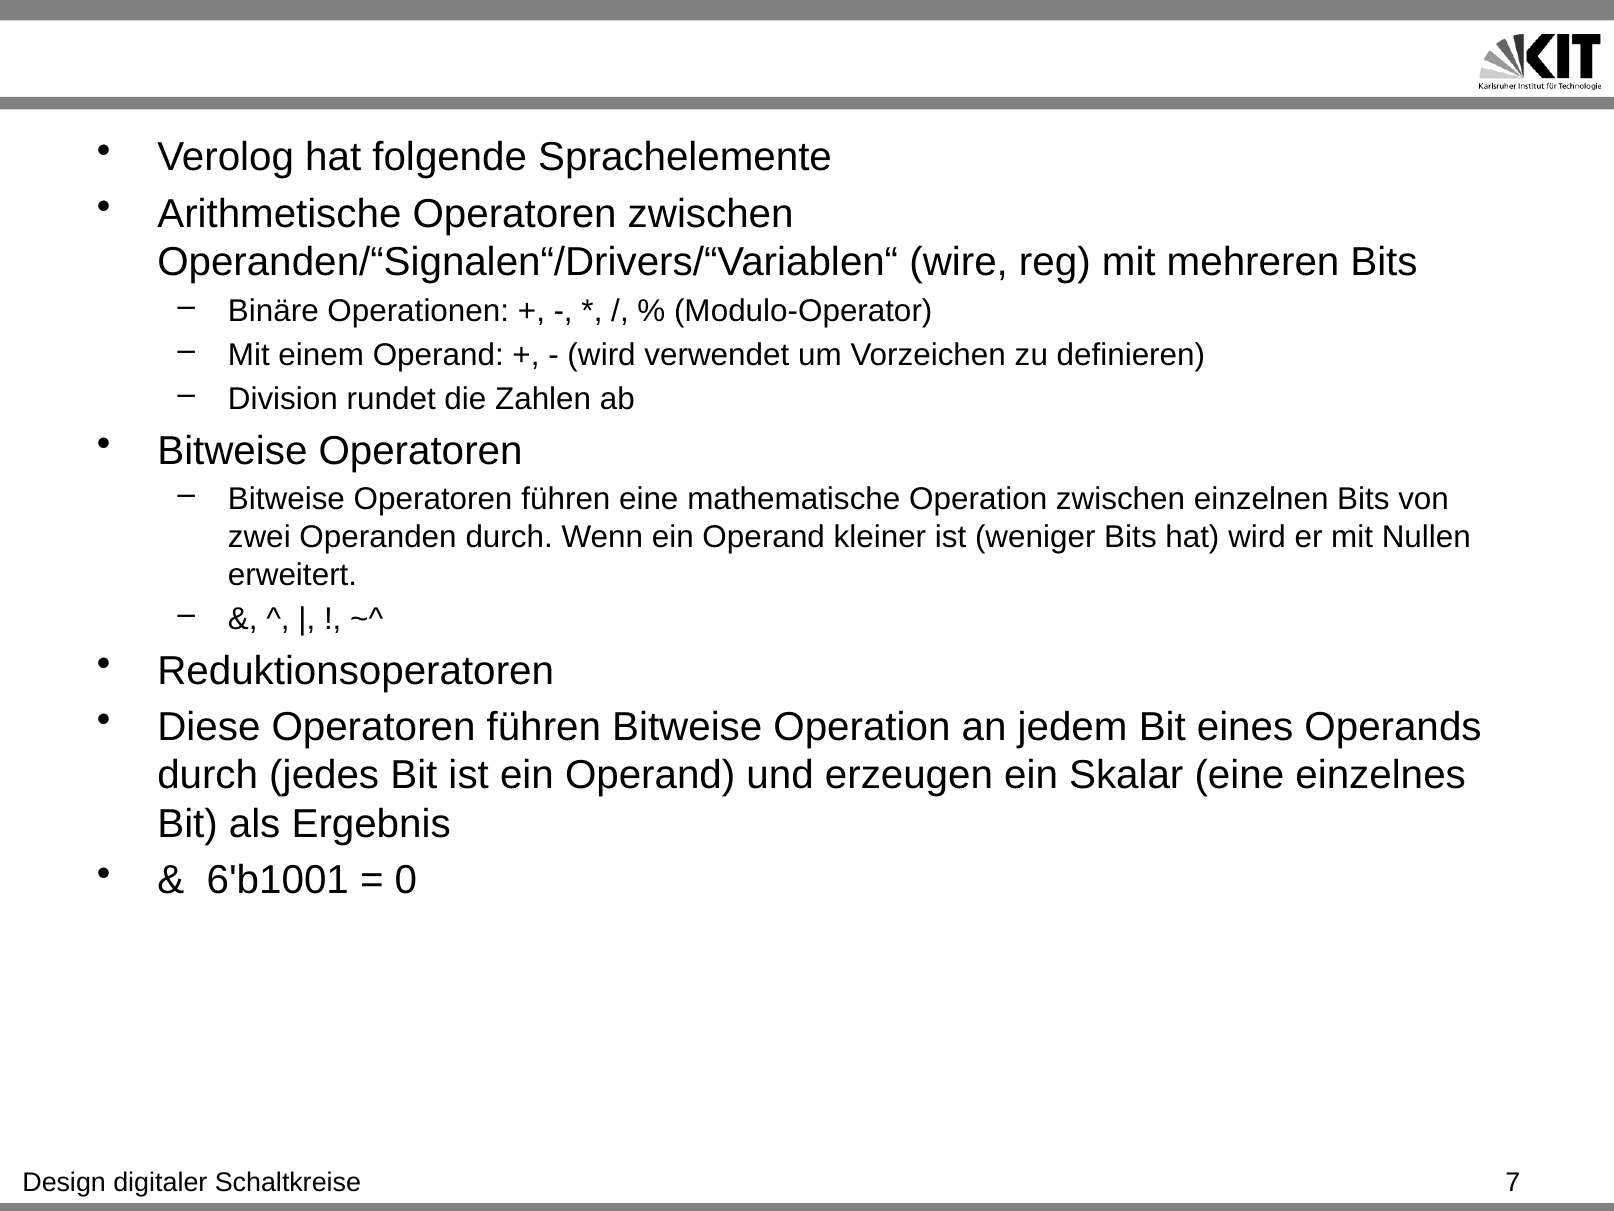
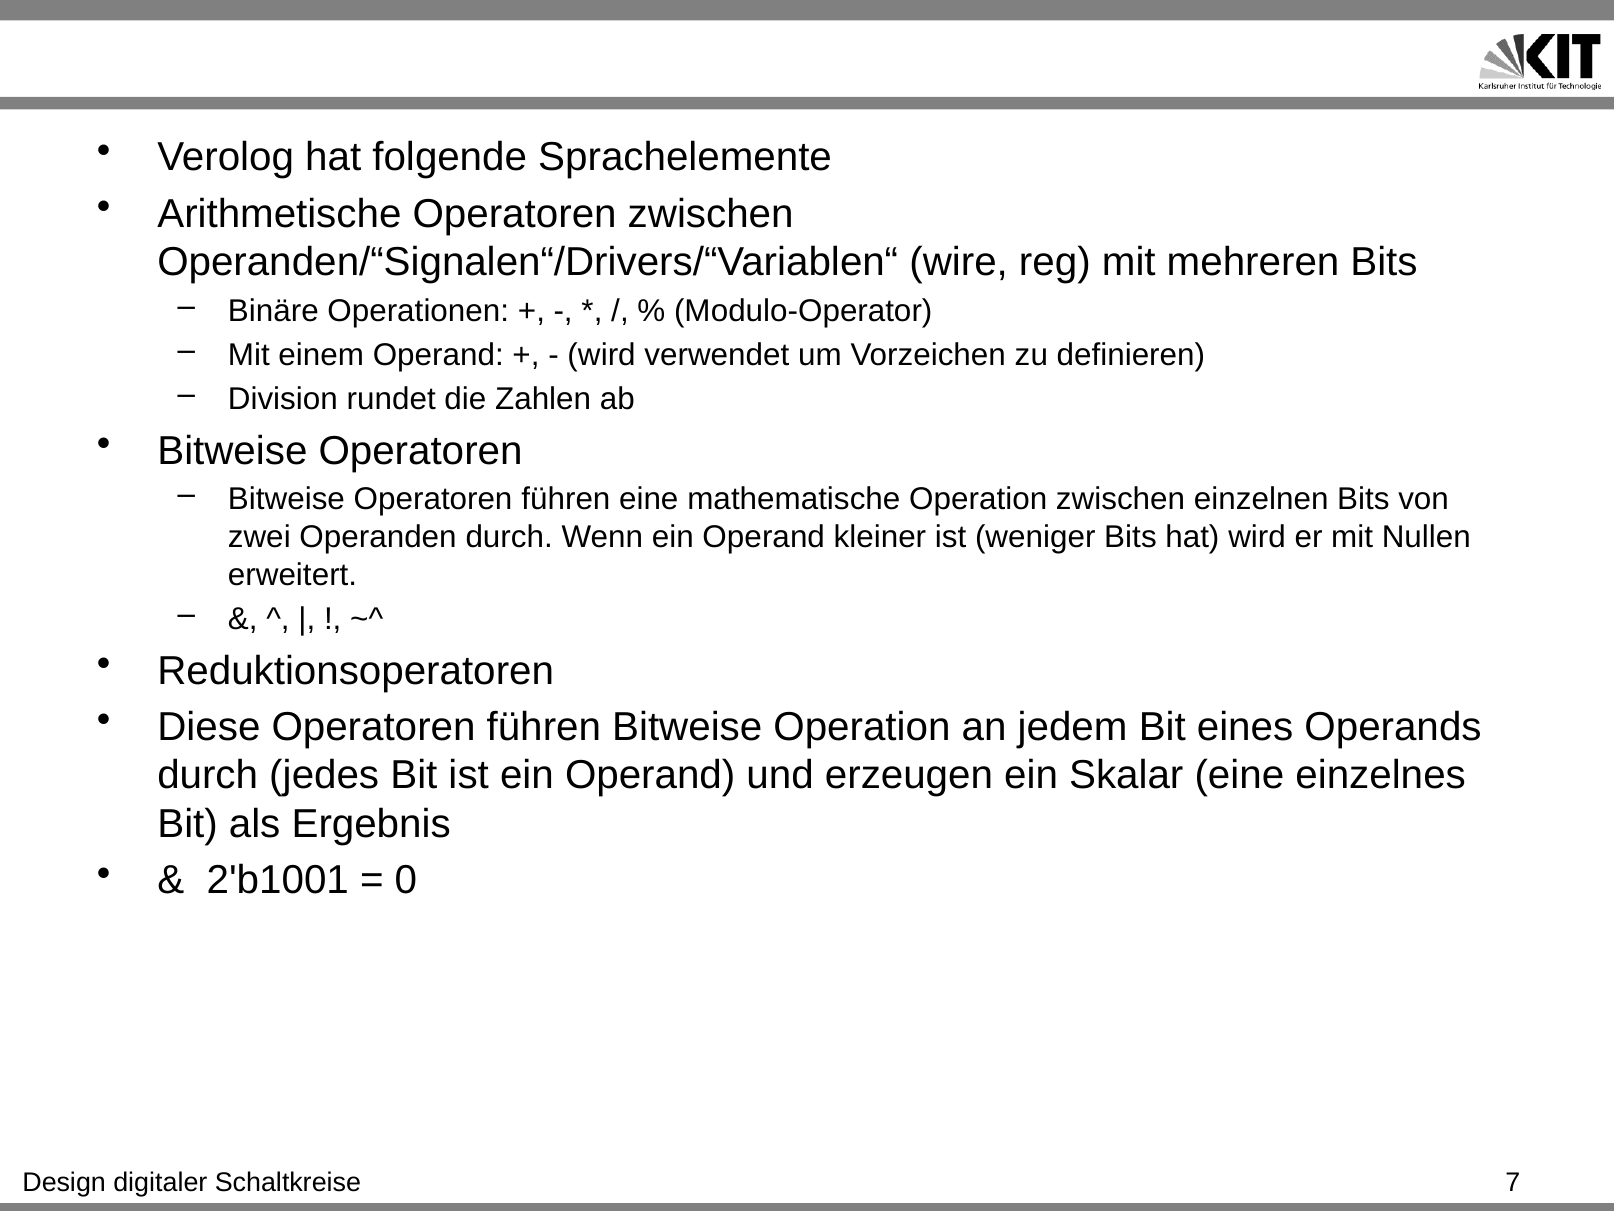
6'b1001: 6'b1001 -> 2'b1001
